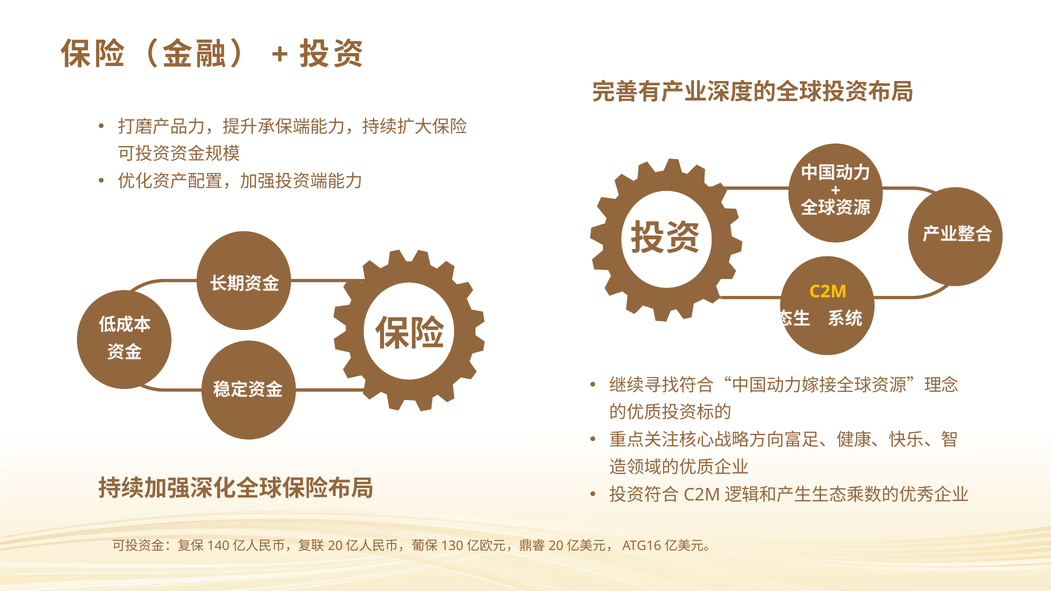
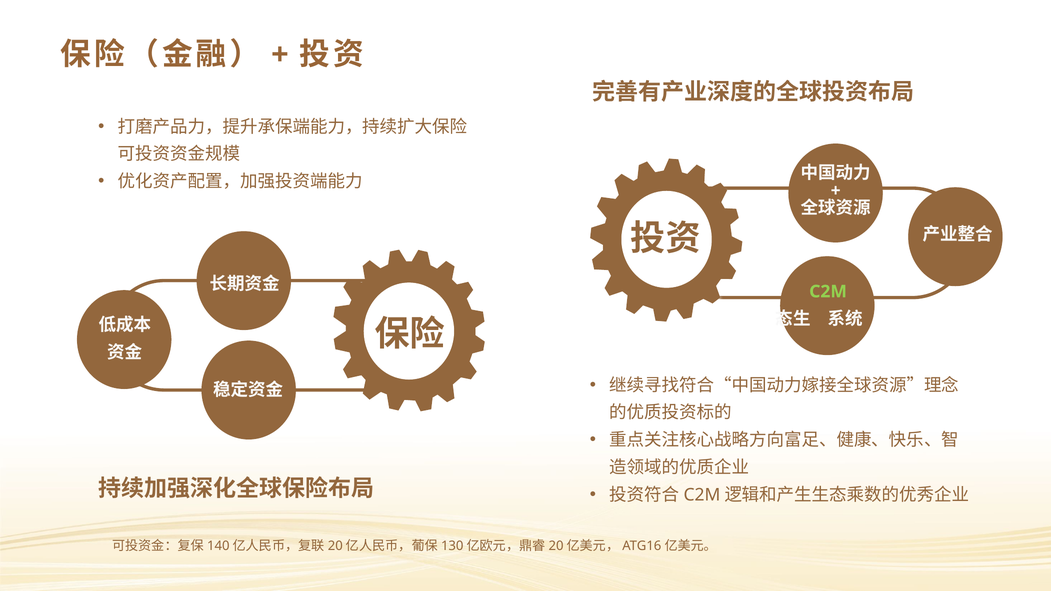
C2M colour: yellow -> light green
